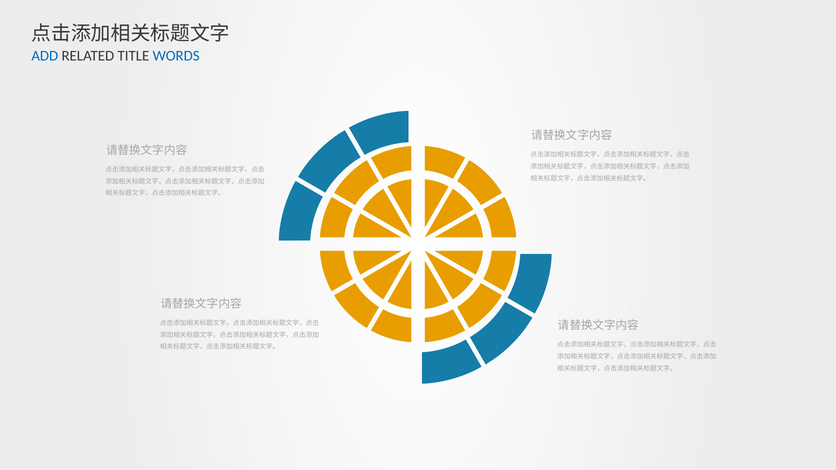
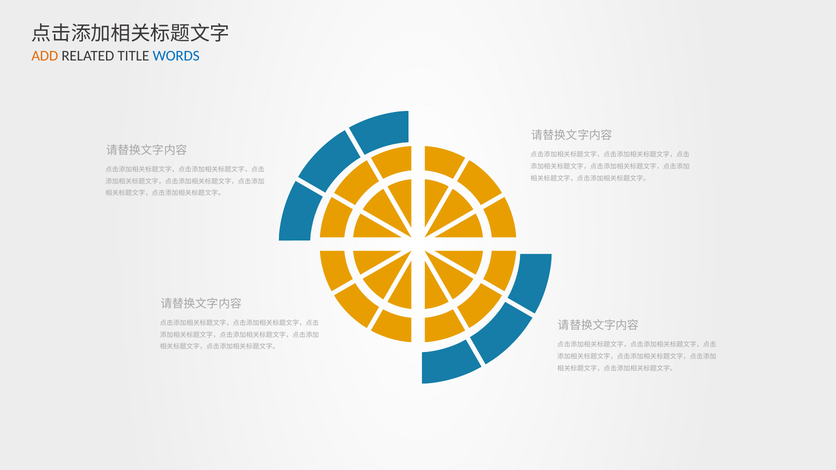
ADD colour: blue -> orange
